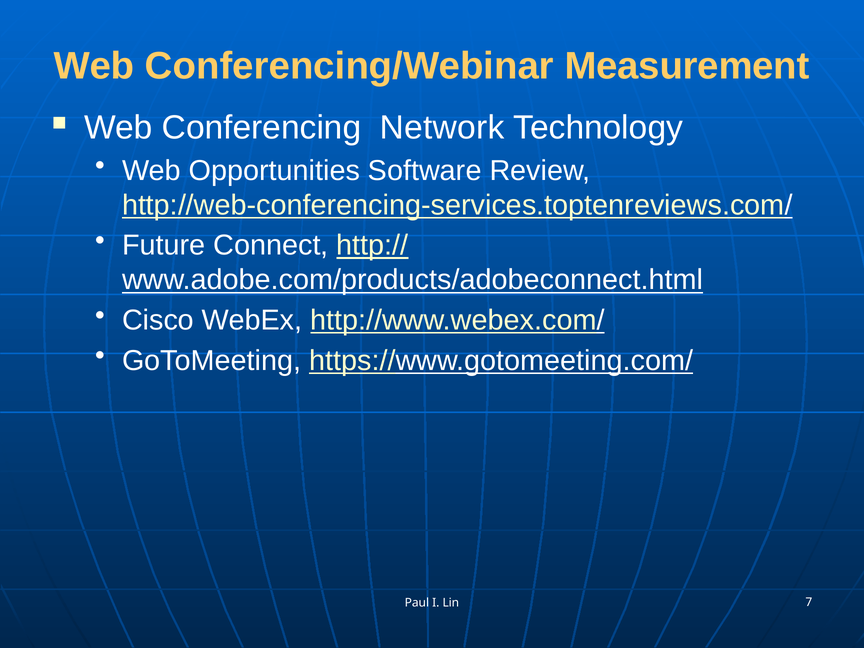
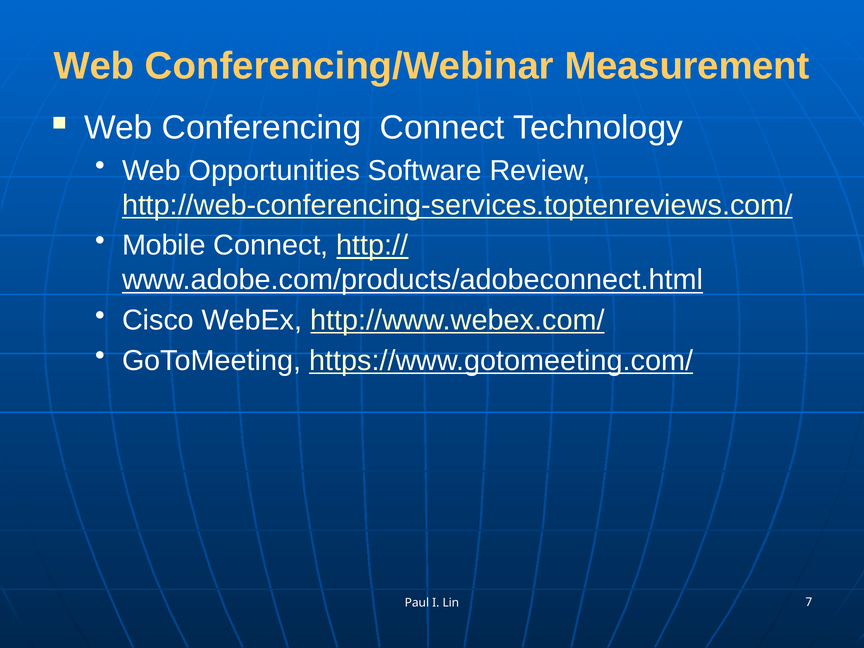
Conferencing Network: Network -> Connect
Future: Future -> Mobile
